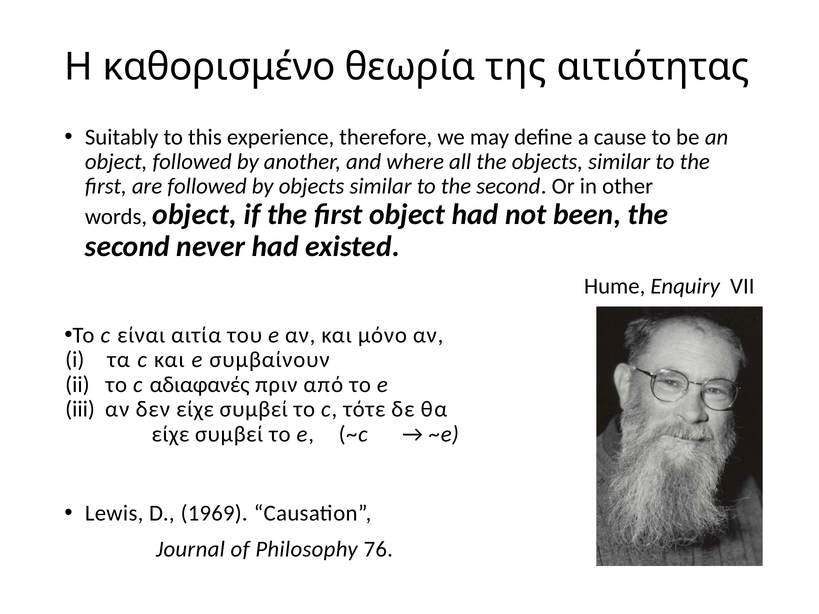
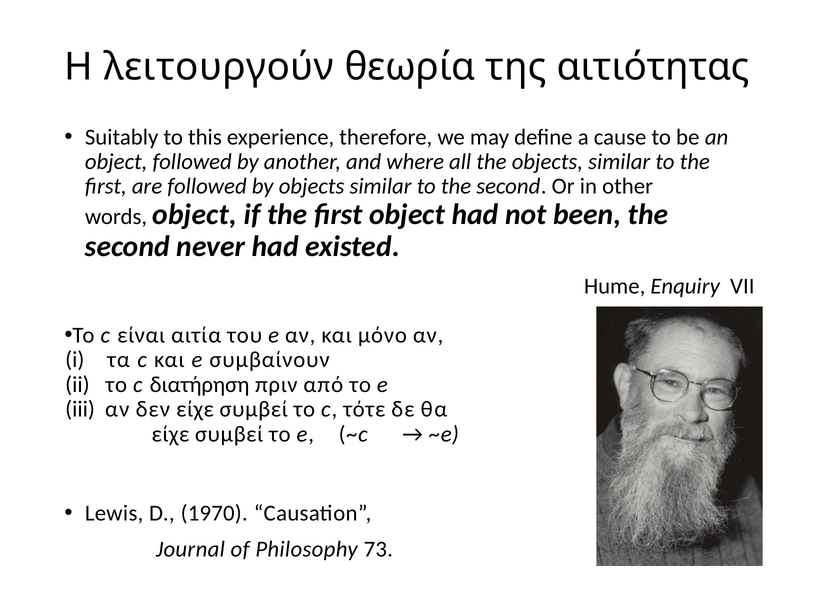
καθορισμένο: καθορισμένο -> λειτουργούν
αδιαφανές: αδιαφανές -> διατήρηση
1969: 1969 -> 1970
76: 76 -> 73
